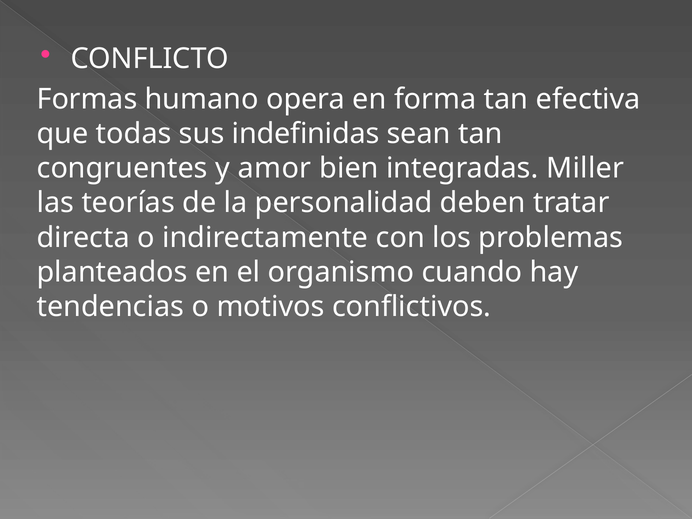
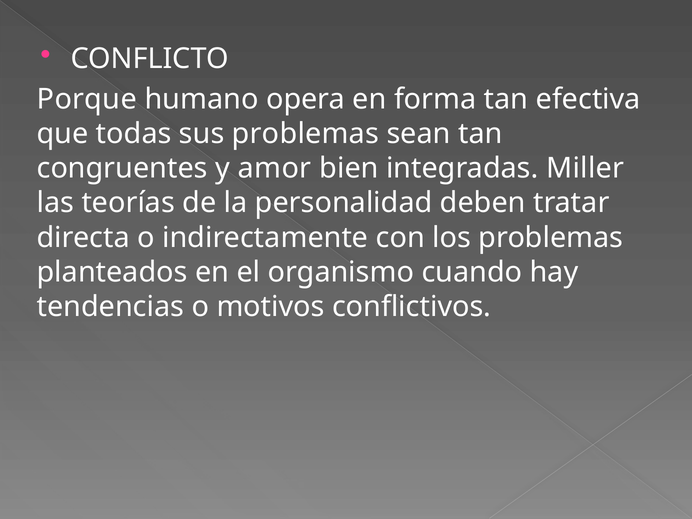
Formas: Formas -> Porque
sus indefinidas: indefinidas -> problemas
